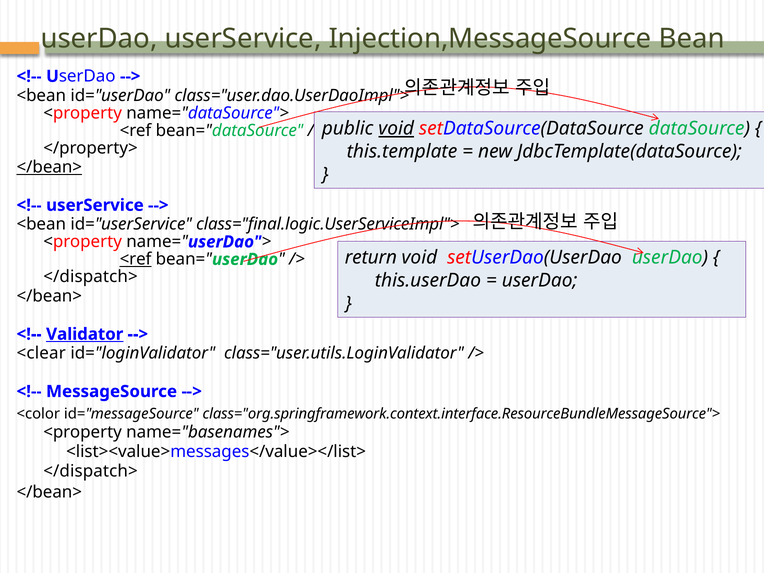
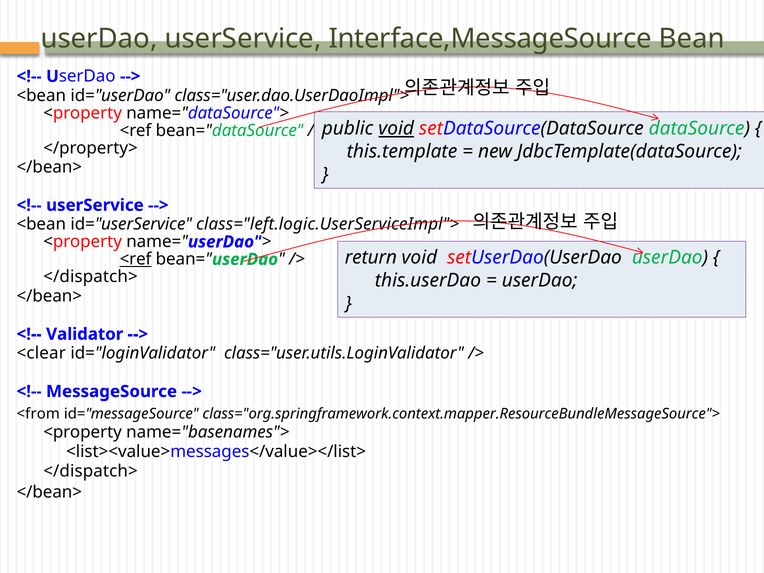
Injection,MessageSource: Injection,MessageSource -> Interface,MessageSource
</bean> at (49, 167) underline: present -> none
class="final.logic.UserServiceImpl">: class="final.logic.UserServiceImpl"> -> class="left.logic.UserServiceImpl">
Validator underline: present -> none
<color: <color -> <from
class="org.springframework.context.interface.ResourceBundleMessageSource">: class="org.springframework.context.interface.ResourceBundleMessageSource"> -> class="org.springframework.context.mapper.ResourceBundleMessageSource">
